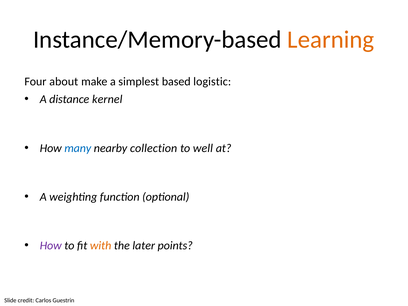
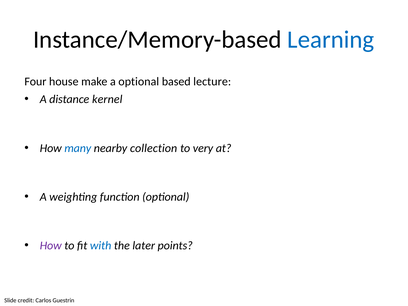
Learning colour: orange -> blue
about: about -> house
a simplest: simplest -> optional
logistic: logistic -> lecture
well: well -> very
with colour: orange -> blue
